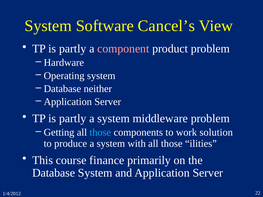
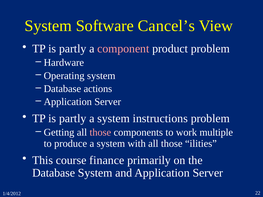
neither: neither -> actions
middleware: middleware -> instructions
those at (100, 133) colour: light blue -> pink
solution: solution -> multiple
